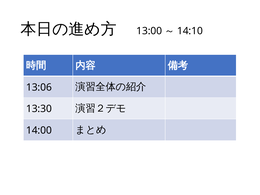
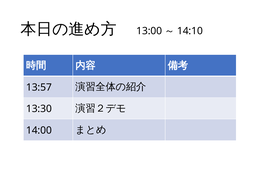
13:06: 13:06 -> 13:57
